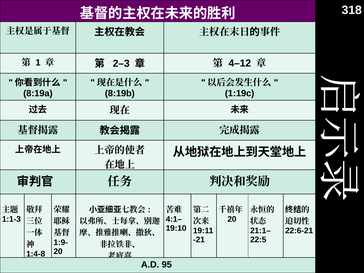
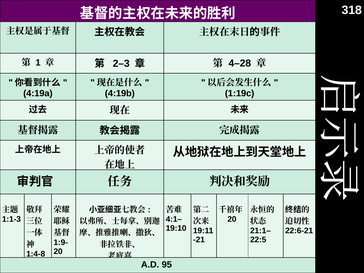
4–12: 4–12 -> 4–28
8:19b: 8:19b -> 4:19b
8:19a: 8:19a -> 4:19a
